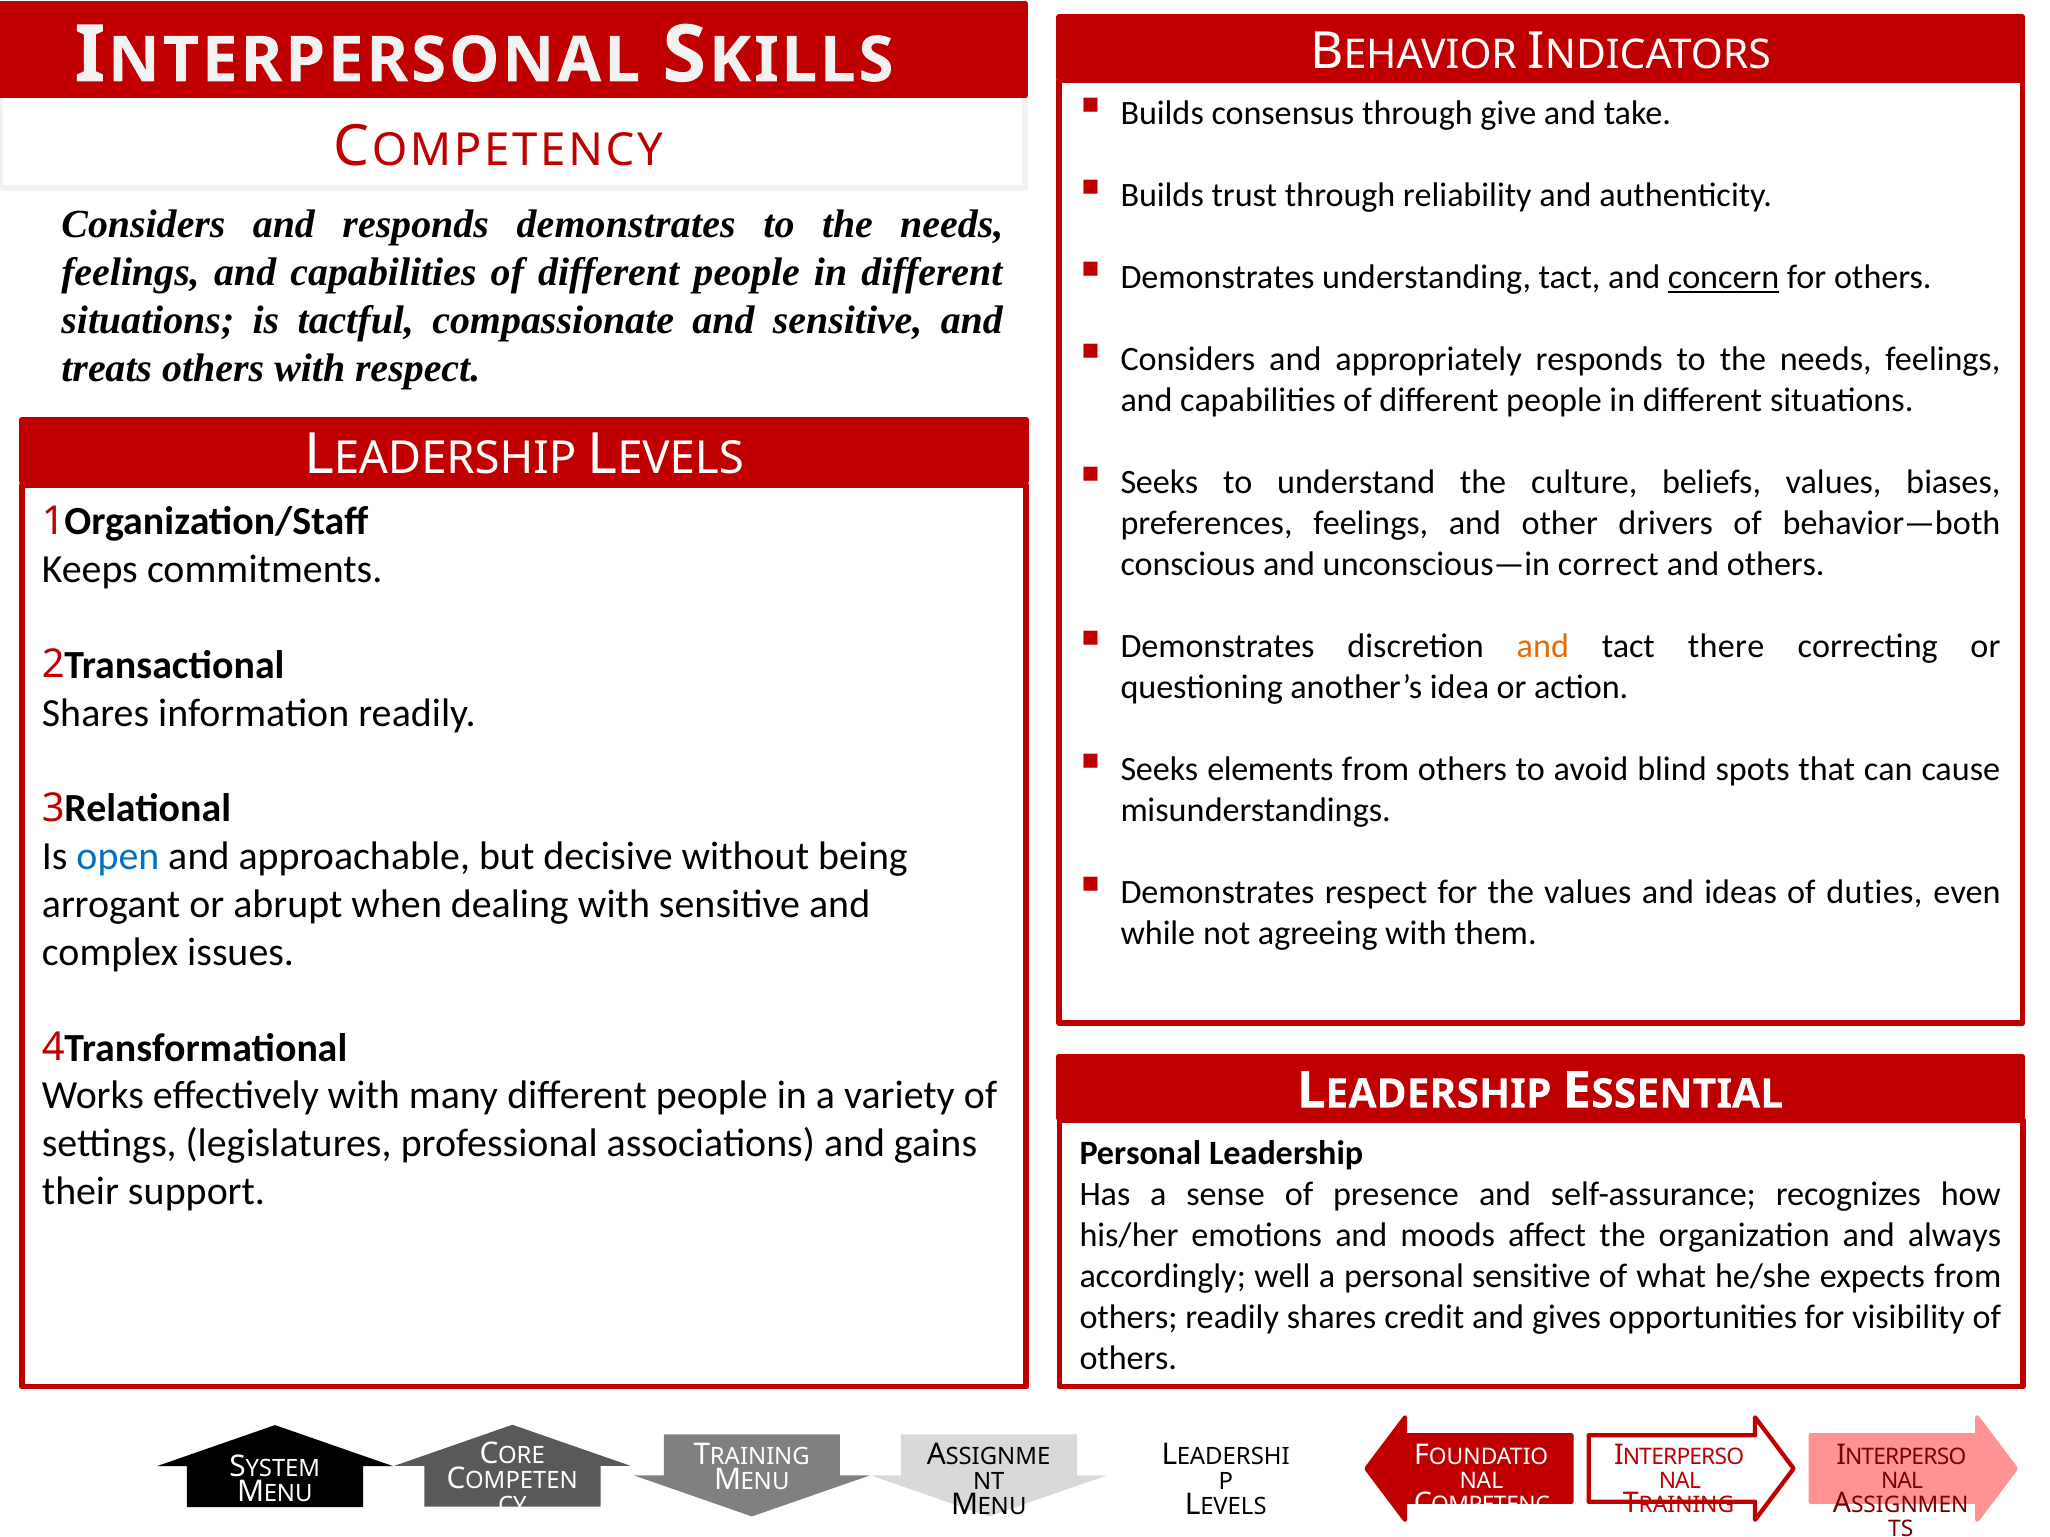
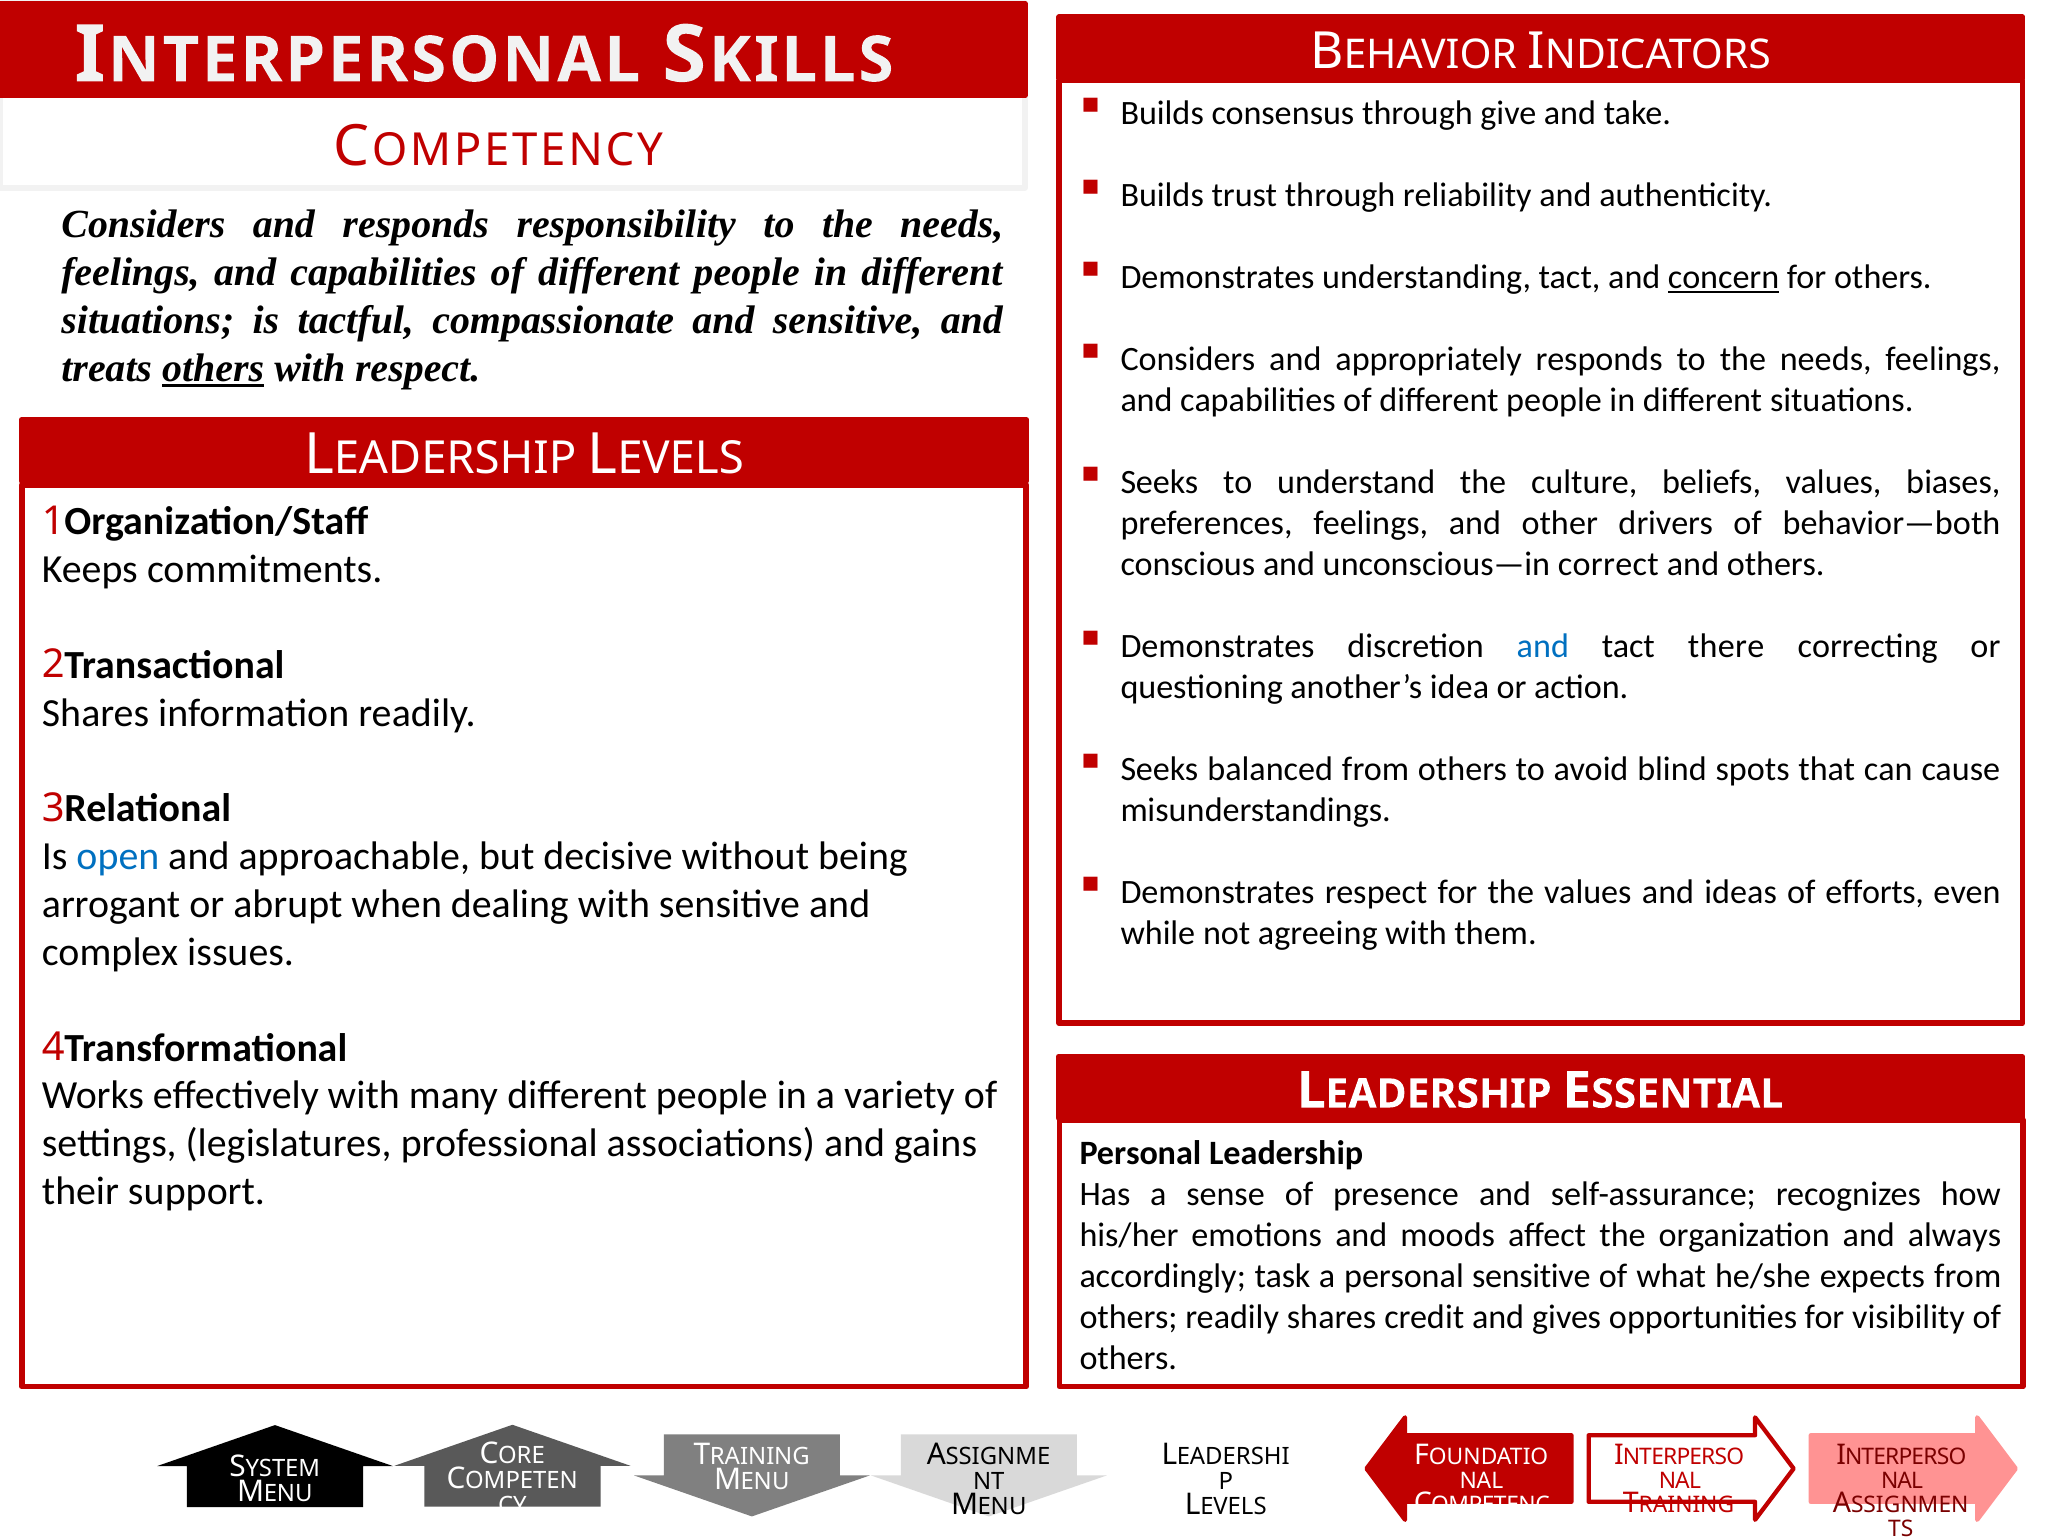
responds demonstrates: demonstrates -> responsibility
others at (213, 368) underline: none -> present
and at (1543, 647) colour: orange -> blue
elements: elements -> balanced
duties: duties -> efforts
well: well -> task
